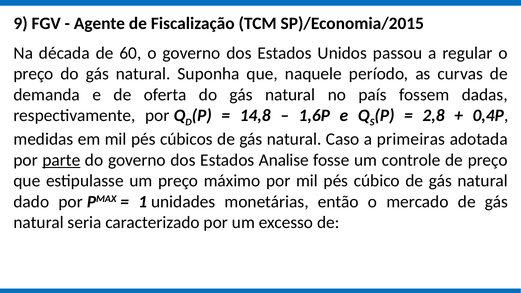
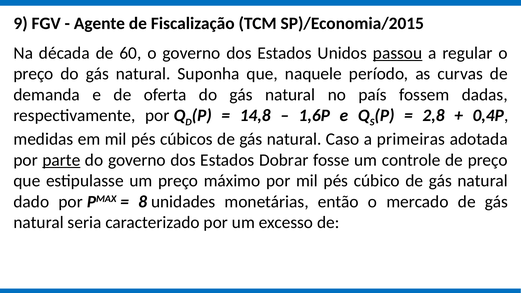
passou underline: none -> present
Analise: Analise -> Dobrar
1: 1 -> 8
